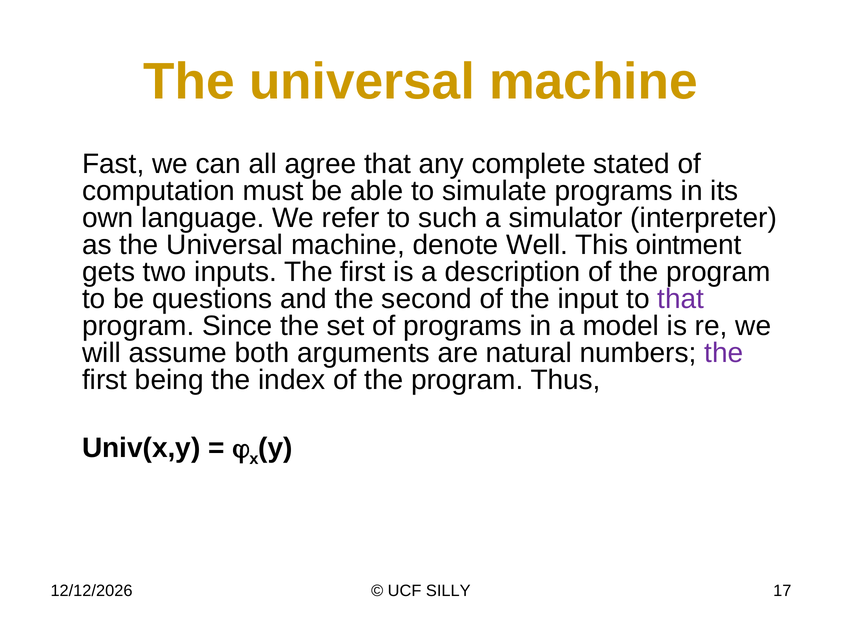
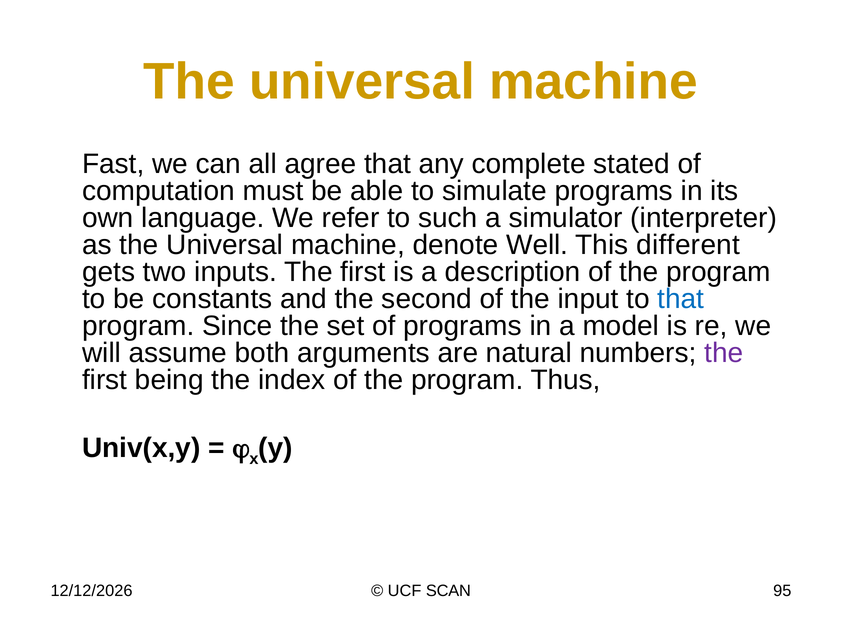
ointment: ointment -> different
questions: questions -> constants
that at (681, 299) colour: purple -> blue
SILLY: SILLY -> SCAN
17: 17 -> 95
